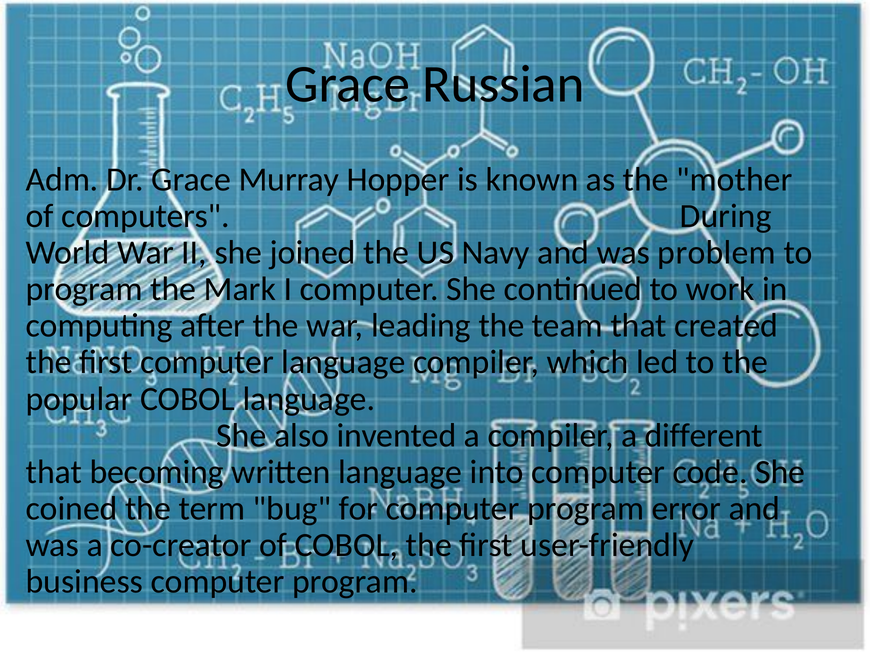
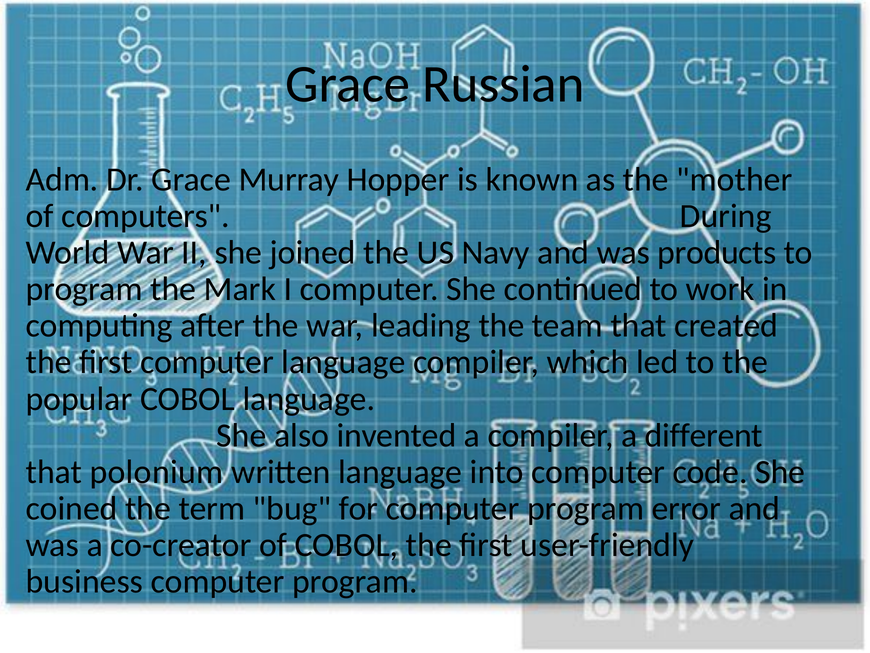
problem: problem -> products
becoming: becoming -> polonium
